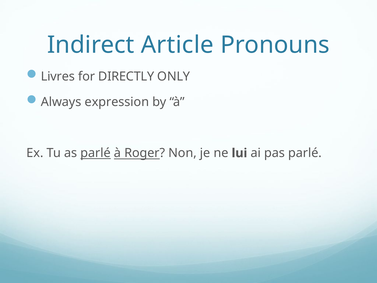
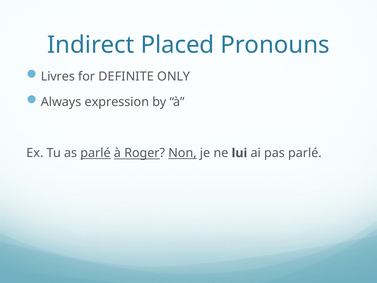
Article: Article -> Placed
DIRECTLY: DIRECTLY -> DEFINITE
Non underline: none -> present
